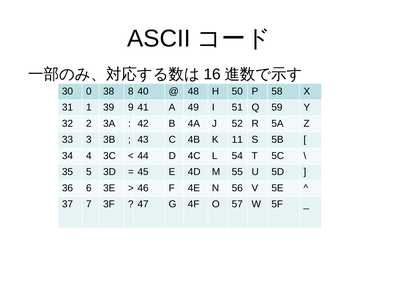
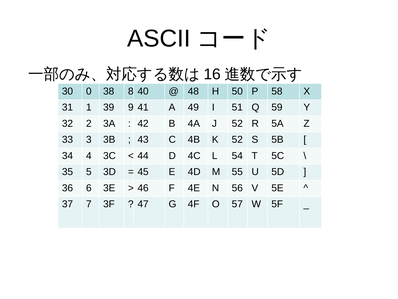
K 11: 11 -> 52
